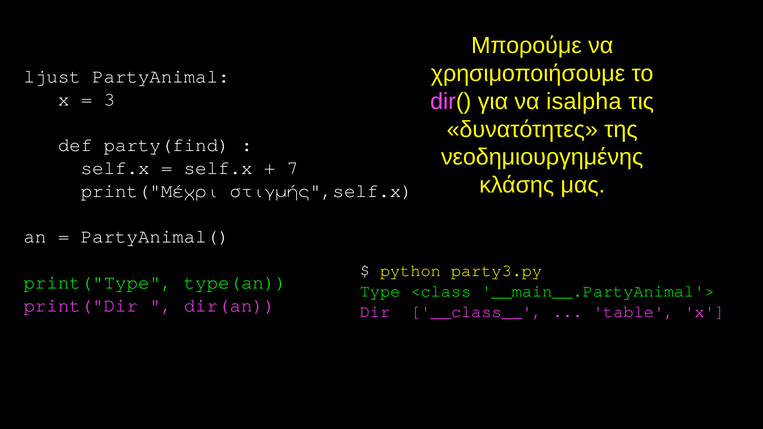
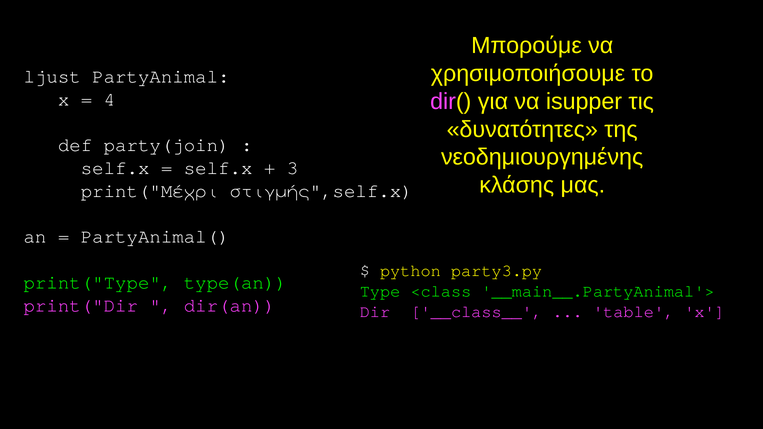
isalpha: isalpha -> isupper
3: 3 -> 4
party(find: party(find -> party(join
7: 7 -> 3
